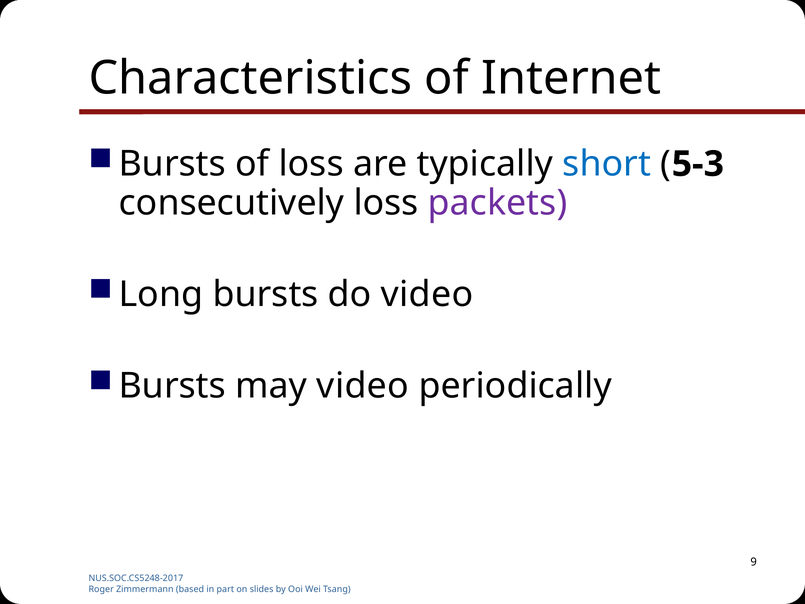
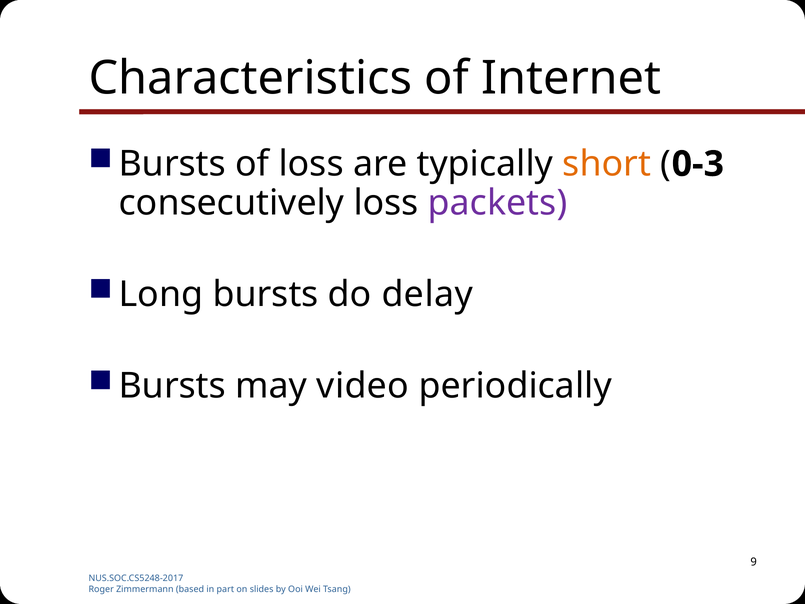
short colour: blue -> orange
5-3: 5-3 -> 0-3
do video: video -> delay
